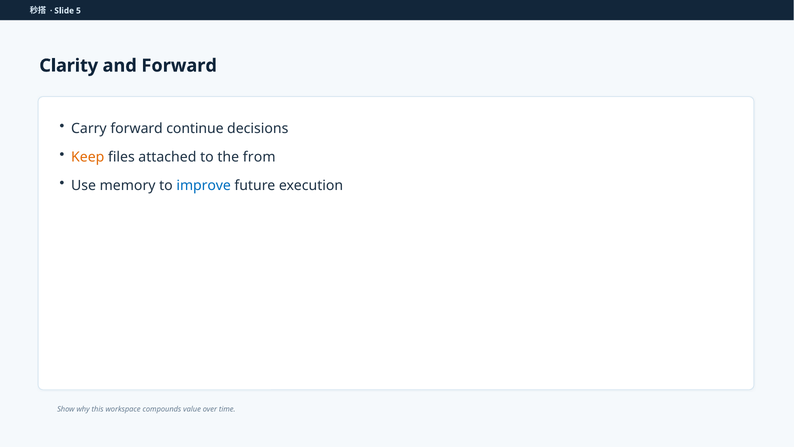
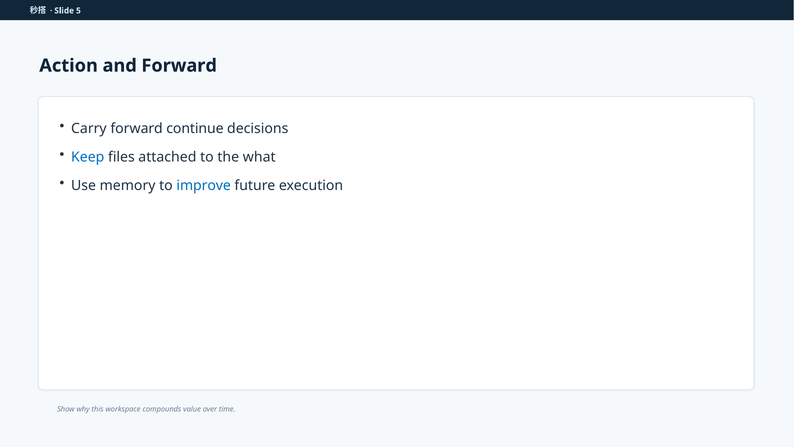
Clarity: Clarity -> Action
Keep colour: orange -> blue
from: from -> what
